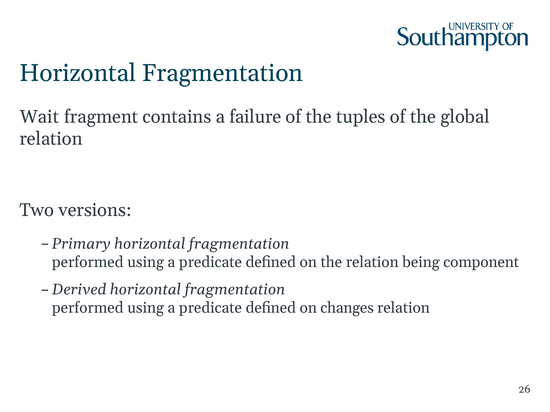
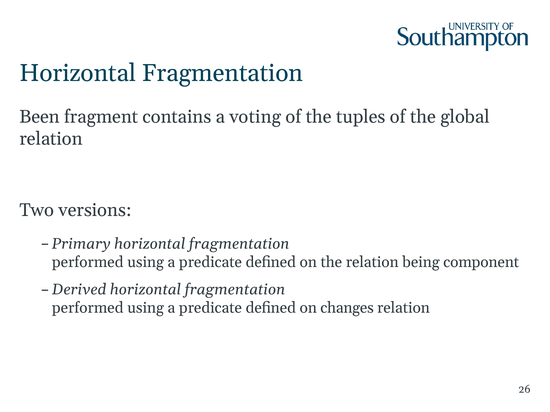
Wait: Wait -> Been
failure: failure -> voting
